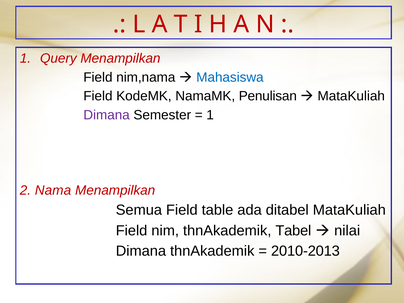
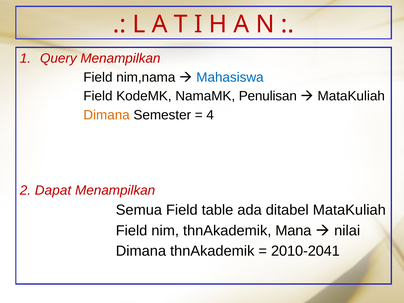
Dimana at (107, 115) colour: purple -> orange
1 at (210, 115): 1 -> 4
Nama: Nama -> Dapat
Tabel: Tabel -> Mana
2010-2013: 2010-2013 -> 2010-2041
